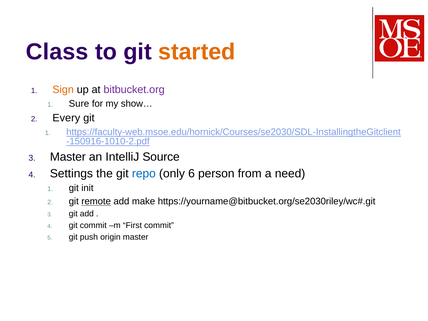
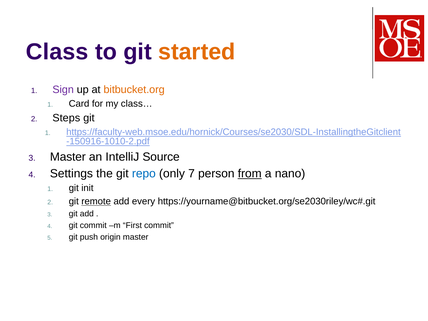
Sign colour: orange -> purple
bitbucket.org colour: purple -> orange
Sure: Sure -> Card
show…: show… -> class…
Every: Every -> Steps
6: 6 -> 7
from underline: none -> present
need: need -> nano
make: make -> every
